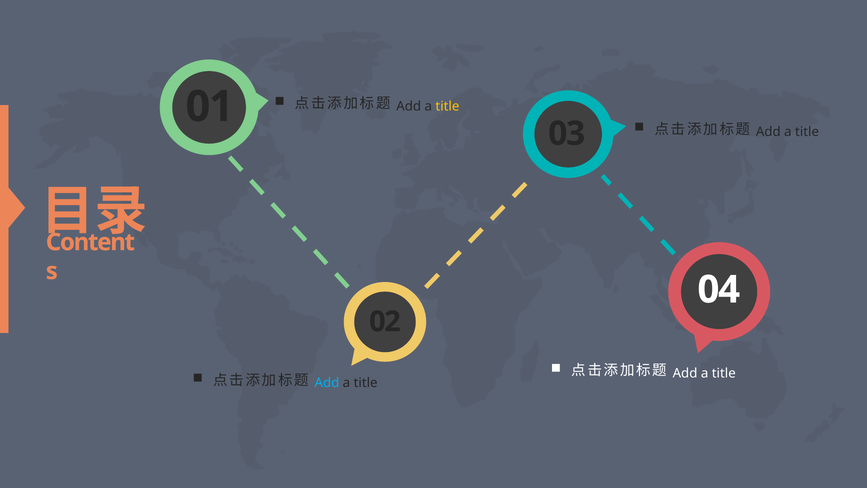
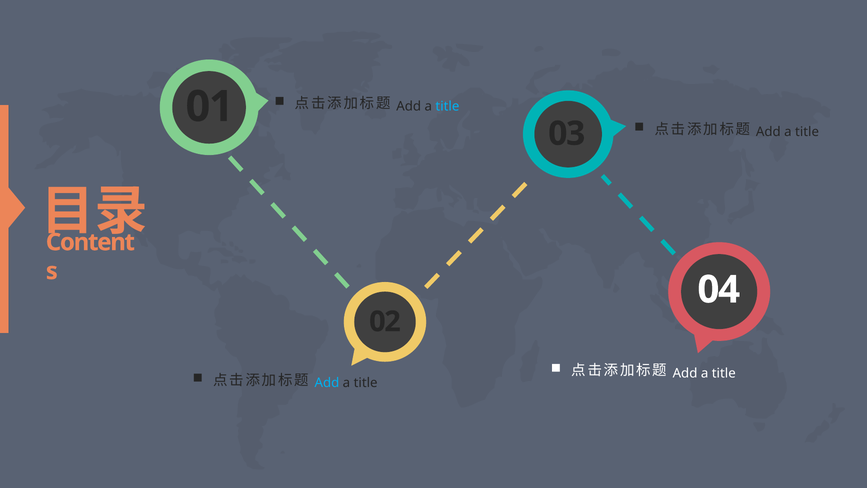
title at (447, 106) colour: yellow -> light blue
